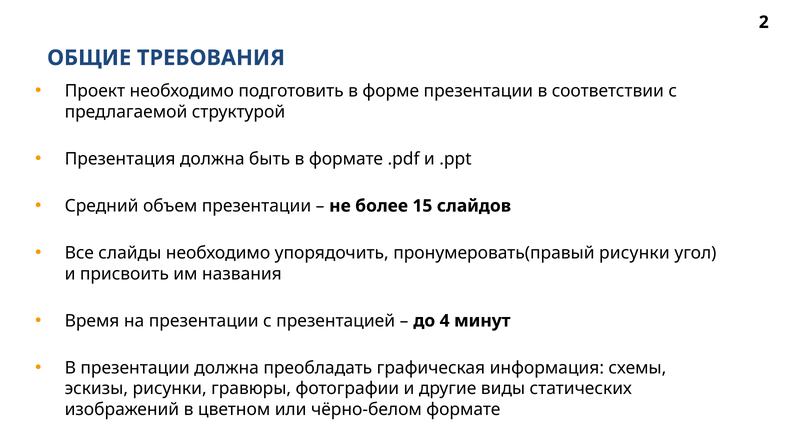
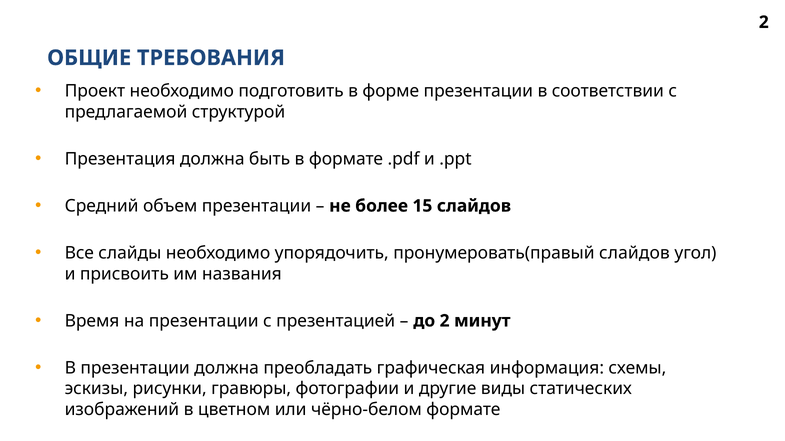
пронумеровать(правый рисунки: рисунки -> слайдов
до 4: 4 -> 2
